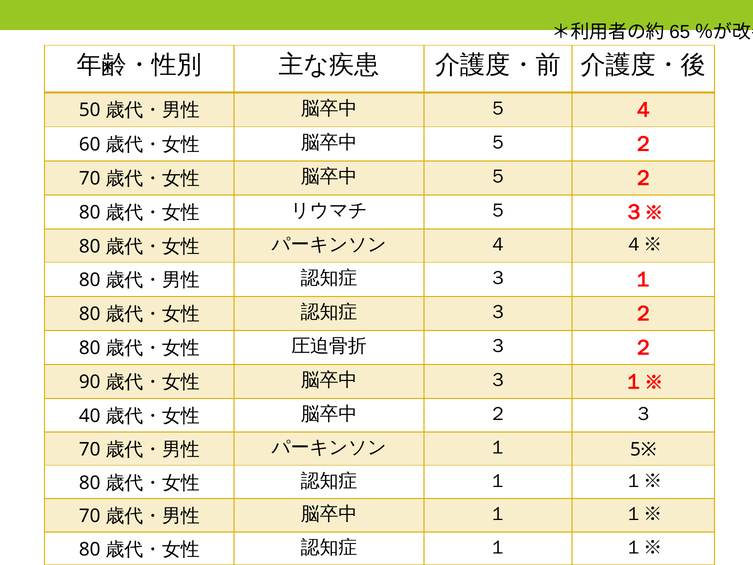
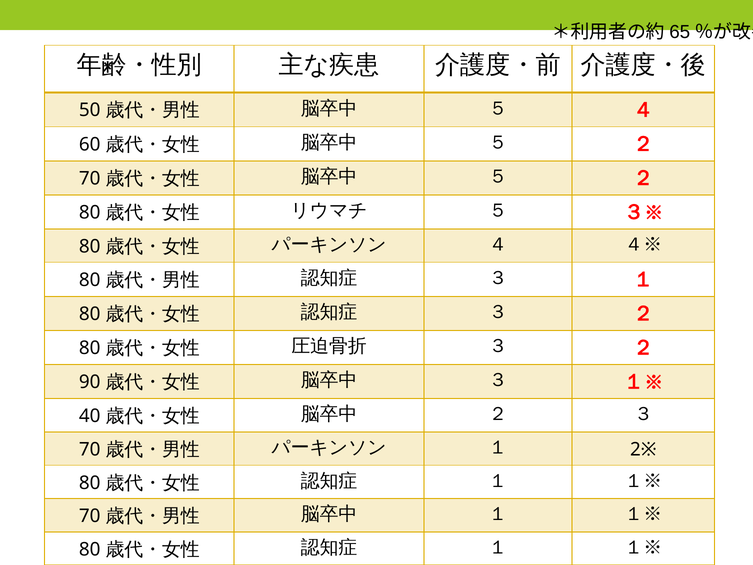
5※: 5※ -> 2※
